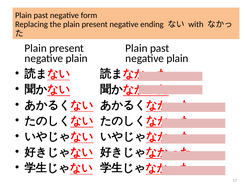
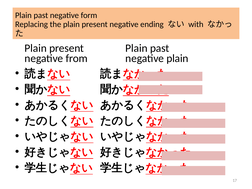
plain at (77, 58): plain -> from
